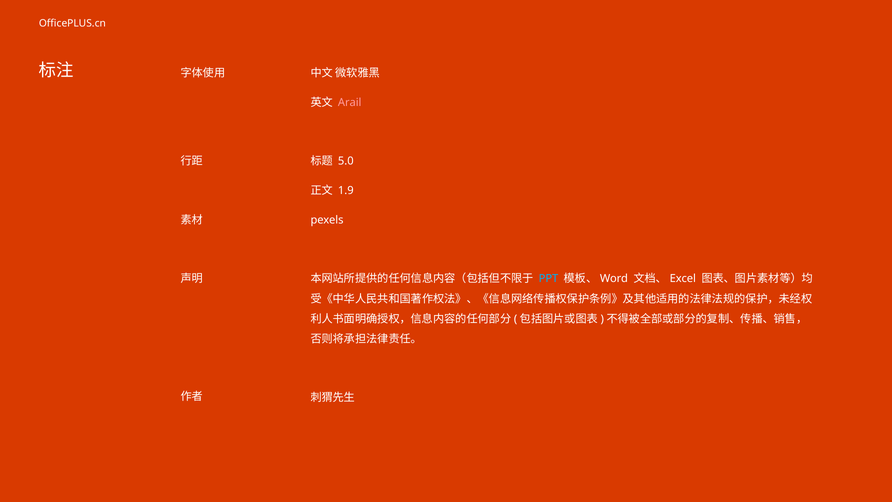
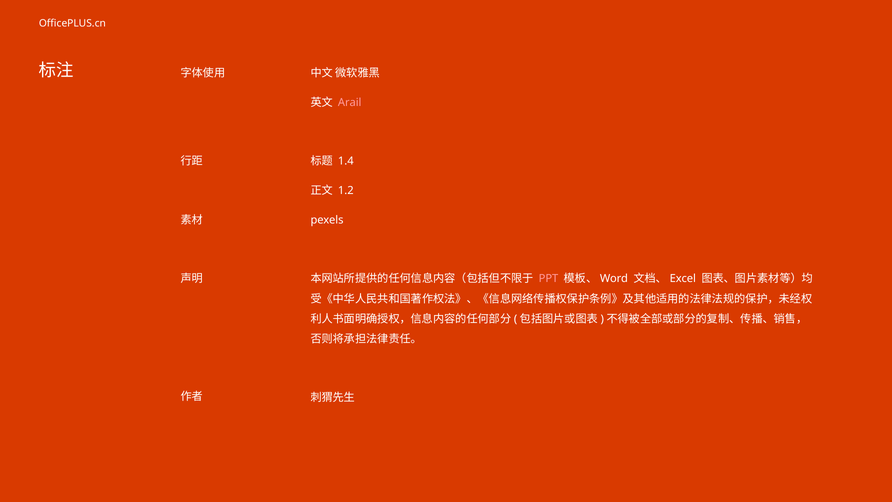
5.0: 5.0 -> 1.4
1.9: 1.9 -> 1.2
PPT colour: light blue -> pink
